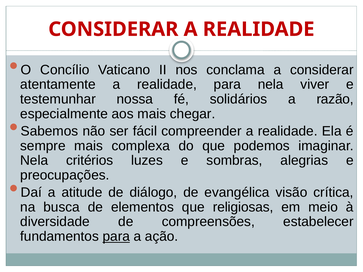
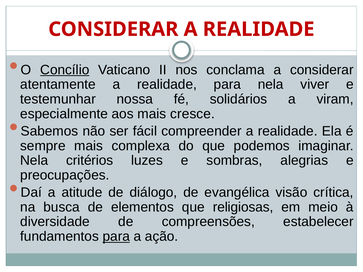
Concílio underline: none -> present
razão: razão -> viram
chegar: chegar -> cresce
